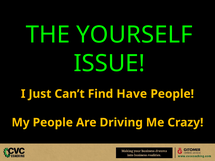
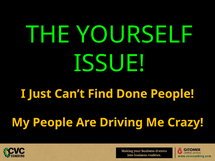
Have: Have -> Done
